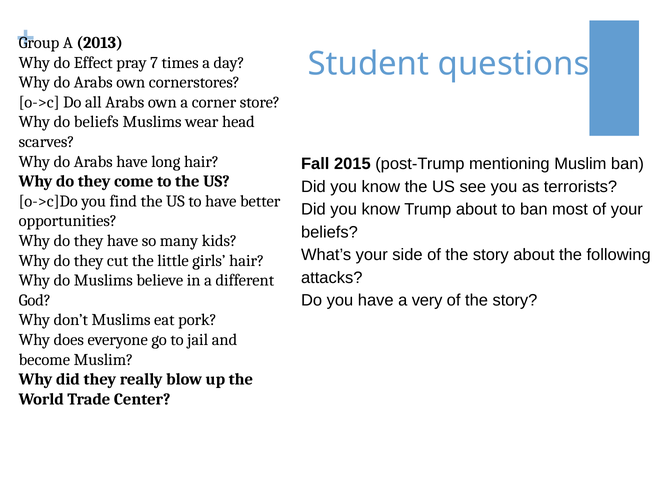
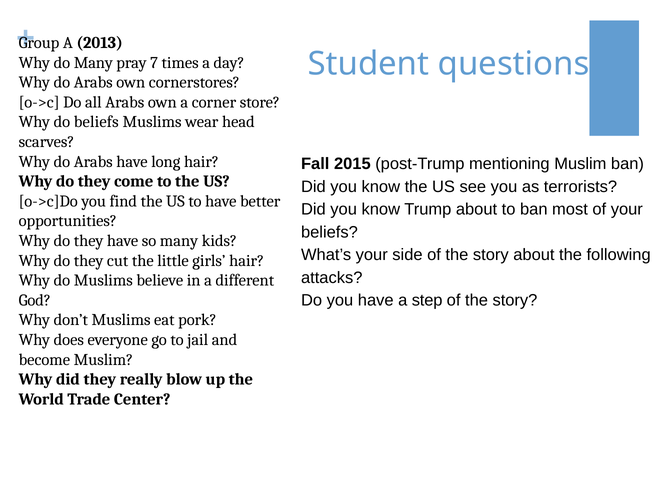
do Effect: Effect -> Many
very: very -> step
